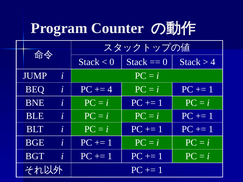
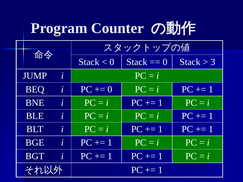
4 at (213, 62): 4 -> 3
4 at (110, 89): 4 -> 0
